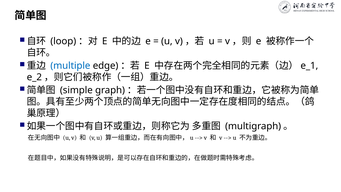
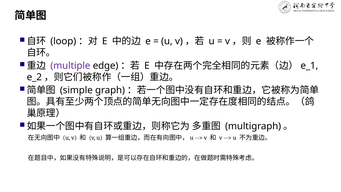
multiple colour: blue -> purple
